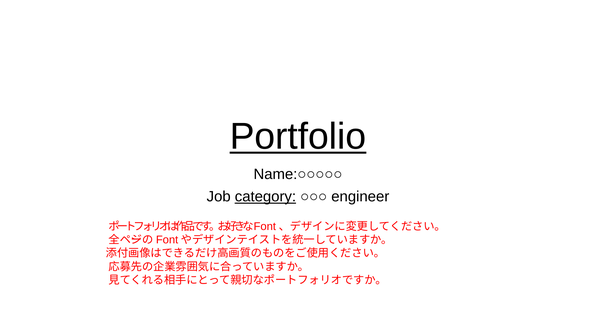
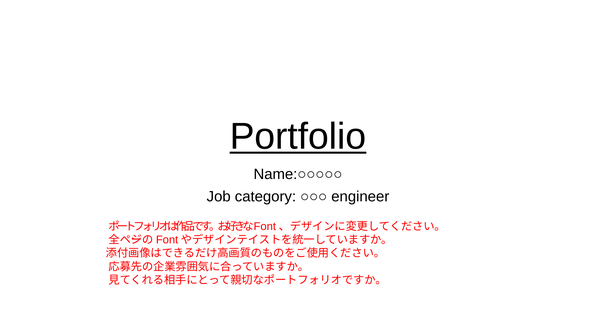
category underline: present -> none
